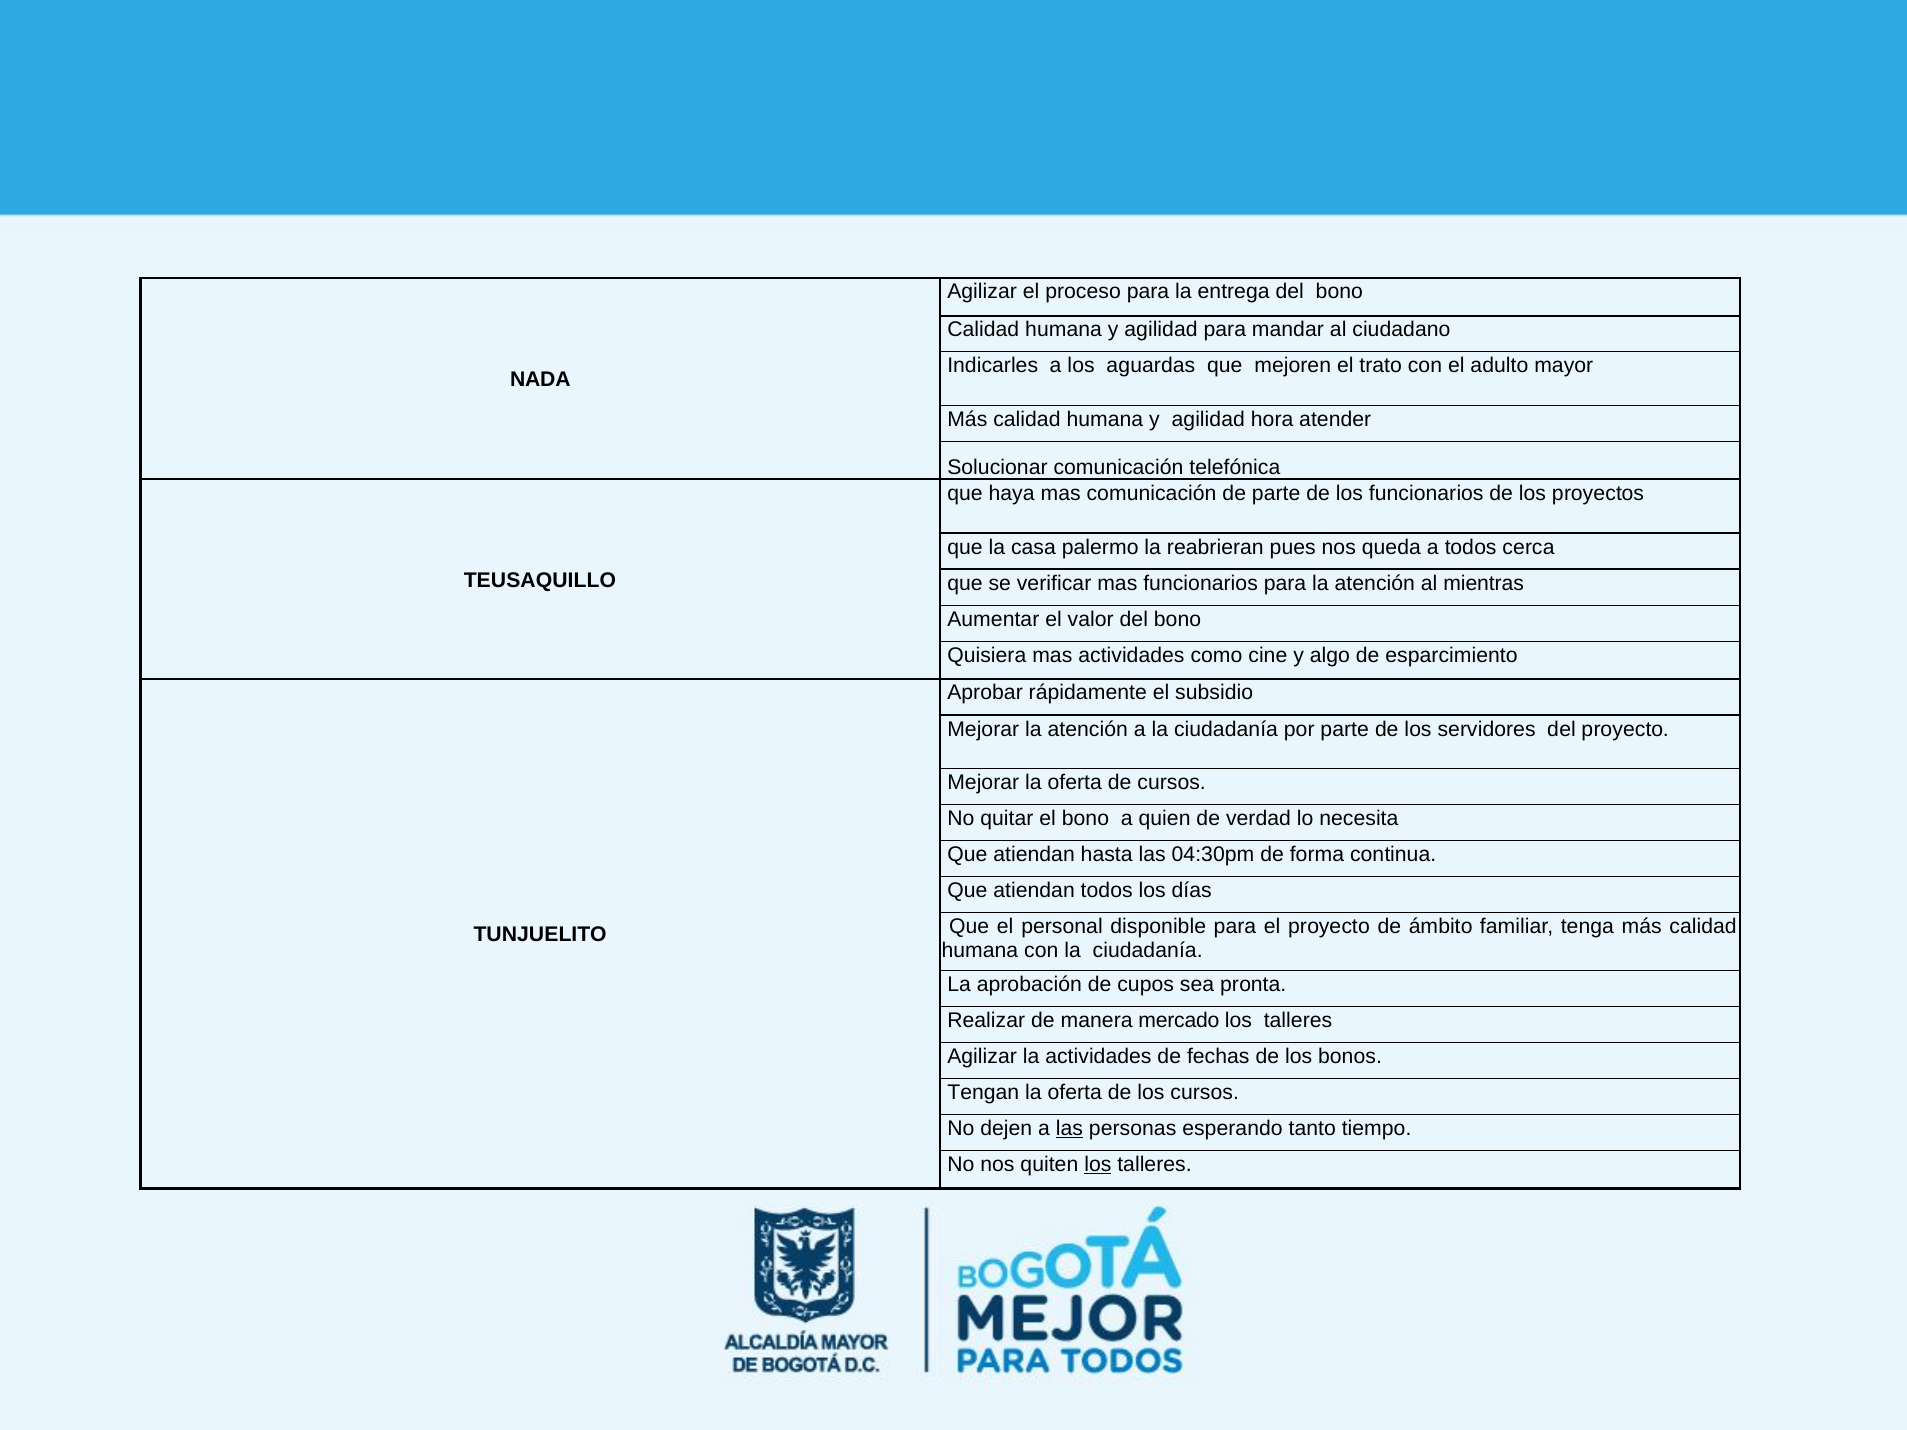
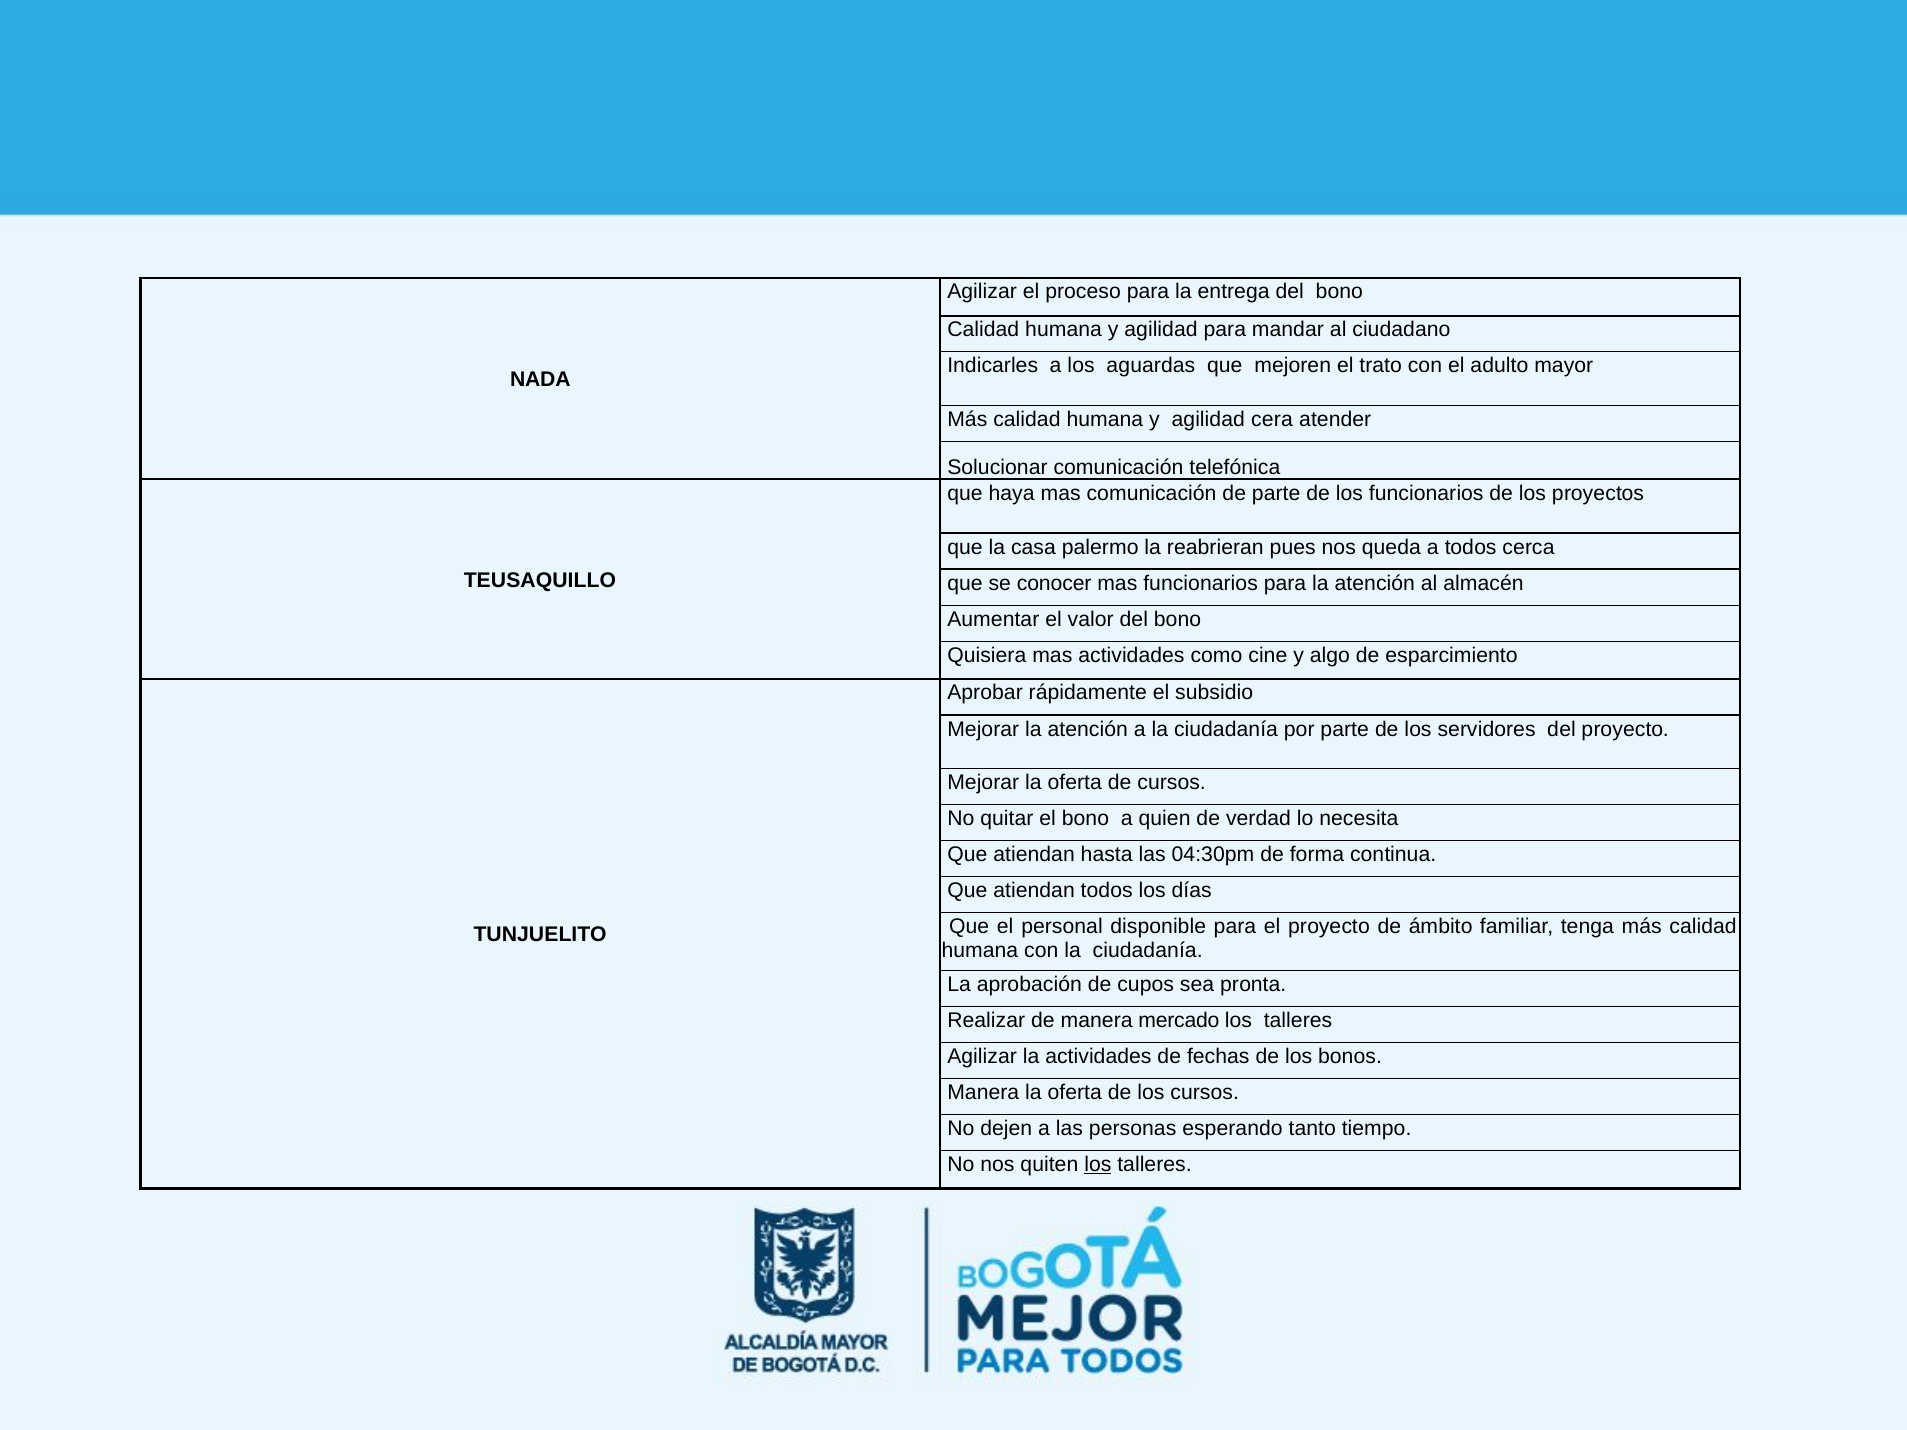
hora: hora -> cera
verificar: verificar -> conocer
mientras: mientras -> almacén
Tengan at (983, 1093): Tengan -> Manera
las at (1069, 1129) underline: present -> none
